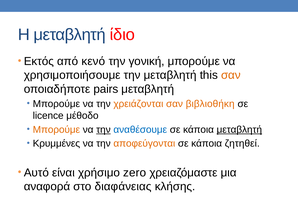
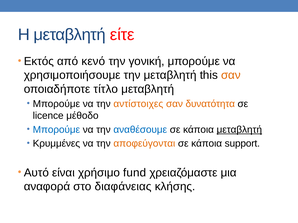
ίδιο: ίδιο -> είτε
pairs: pairs -> τίτλο
χρειάζονται: χρειάζονται -> αντίστοιχες
βιβλιοθήκη: βιβλιοθήκη -> δυνατότητα
Μπορούμε at (56, 130) colour: orange -> blue
την at (103, 130) underline: present -> none
ζητηθεί: ζητηθεί -> support
zero: zero -> fund
